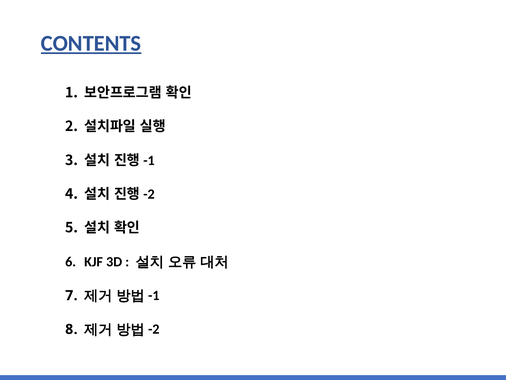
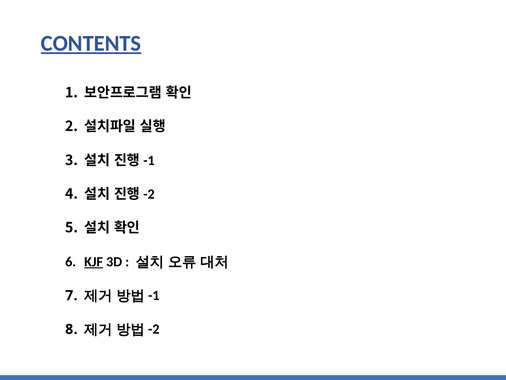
KJF underline: none -> present
